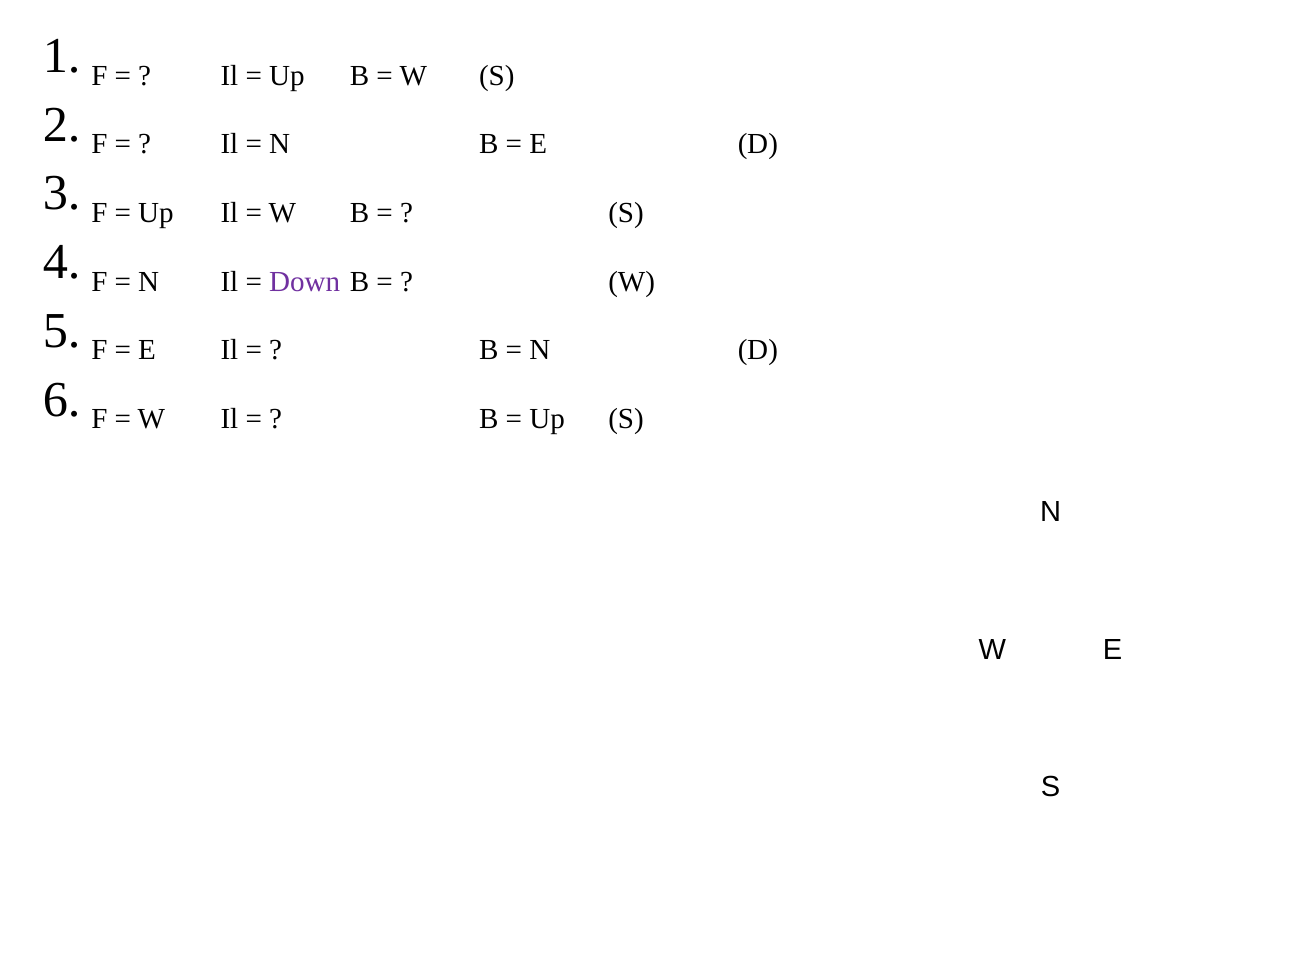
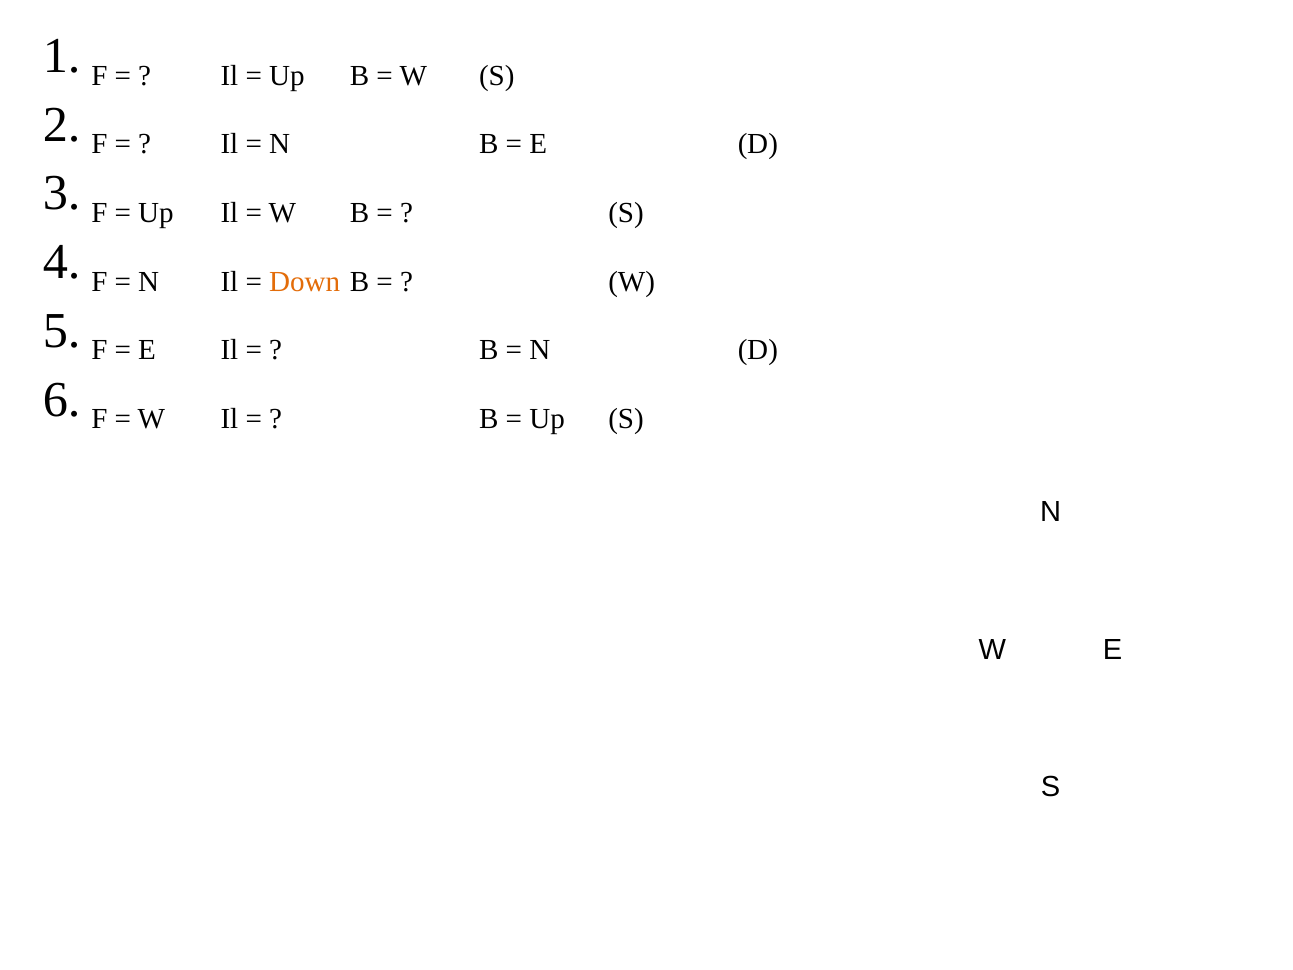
Down colour: purple -> orange
